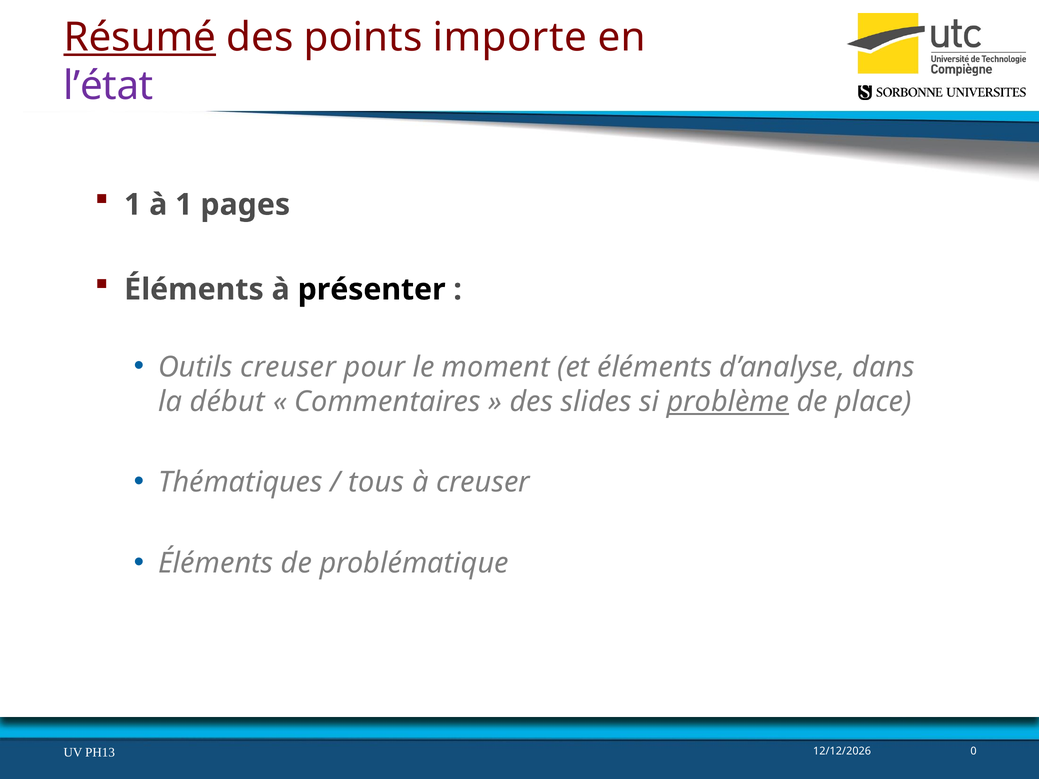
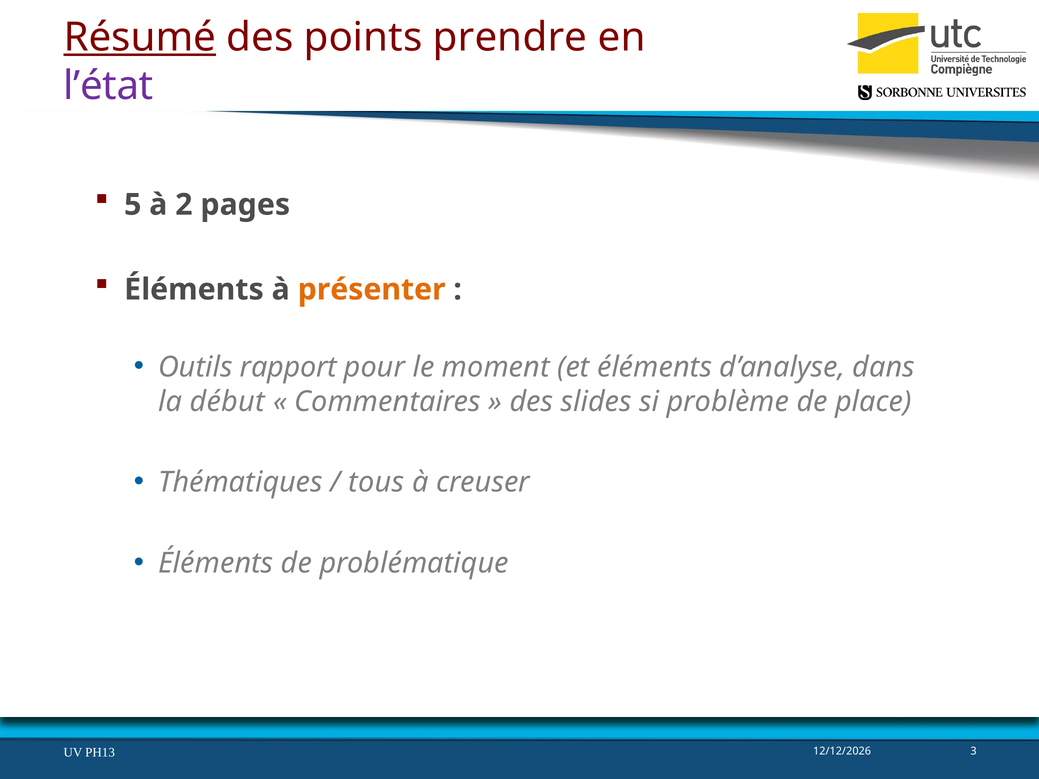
importe: importe -> prendre
1 at (133, 205): 1 -> 5
à 1: 1 -> 2
présenter colour: black -> orange
Outils creuser: creuser -> rapport
problème underline: present -> none
0: 0 -> 3
